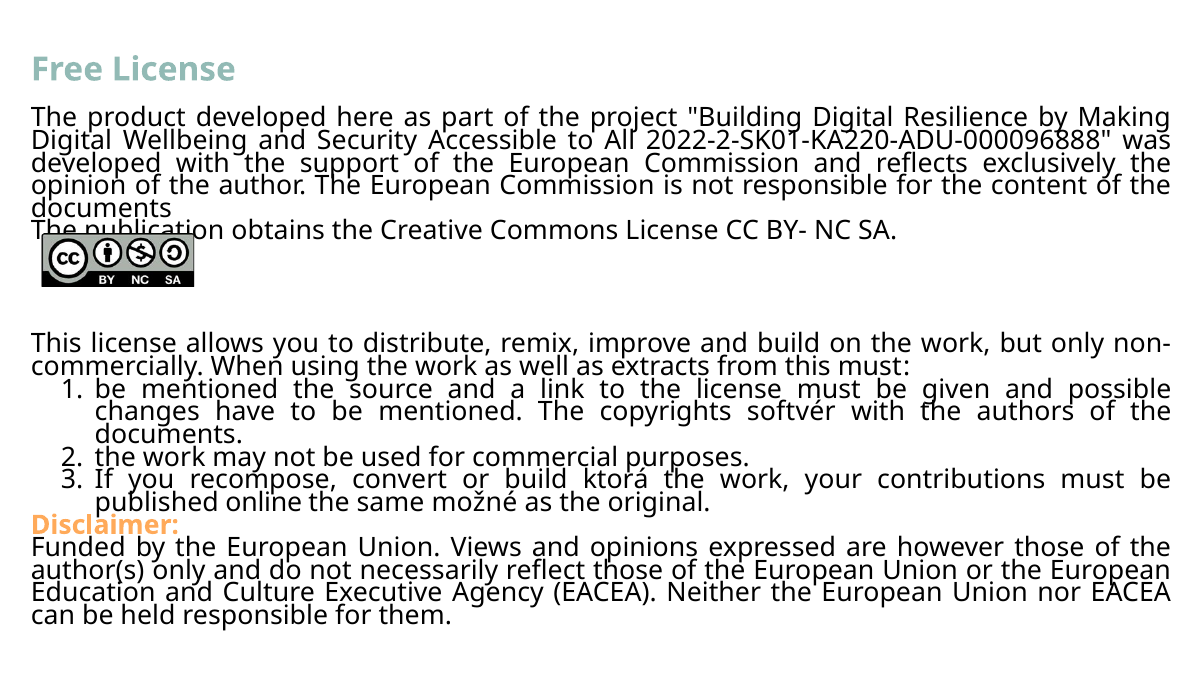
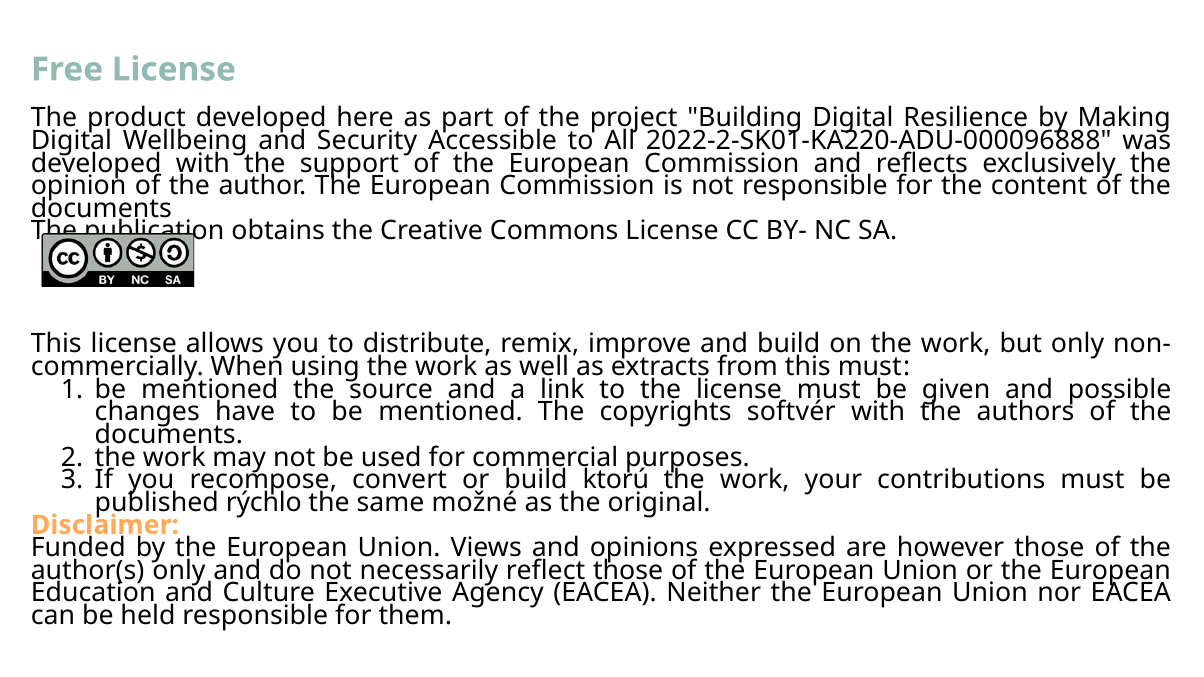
ktorá: ktorá -> ktorú
online: online -> rýchlo
